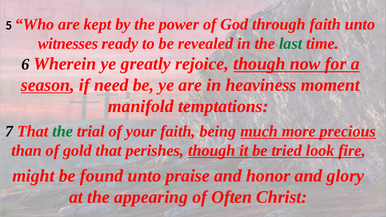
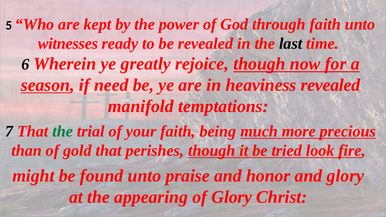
last colour: green -> black
heaviness moment: moment -> revealed
of Often: Often -> Glory
